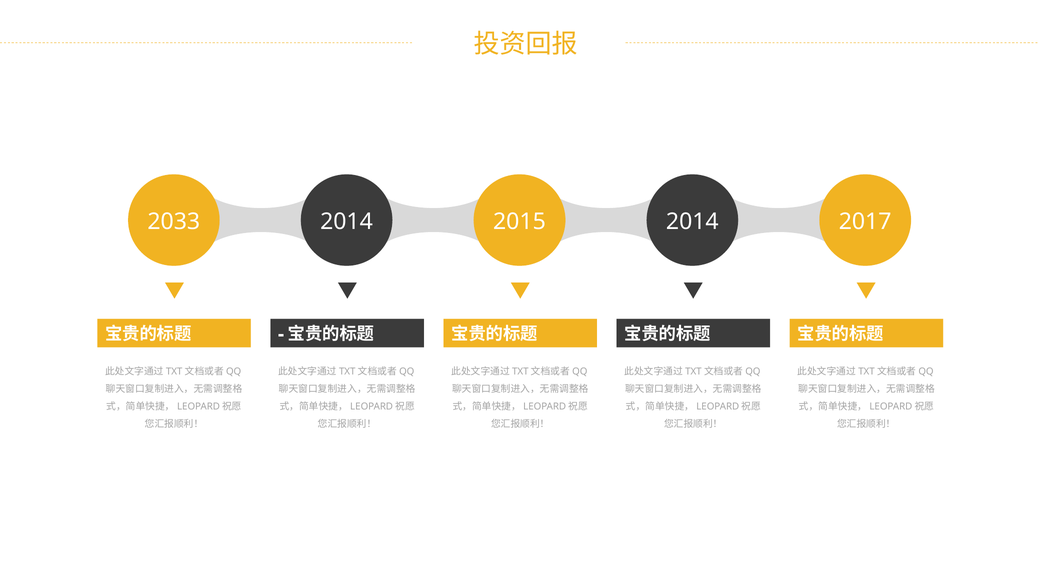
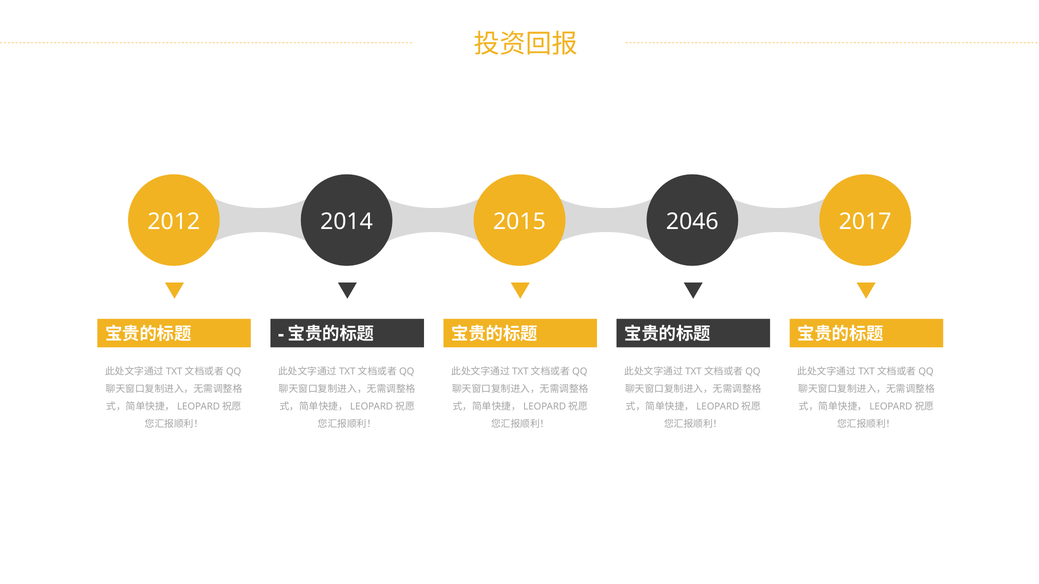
2033: 2033 -> 2012
2015 2014: 2014 -> 2046
